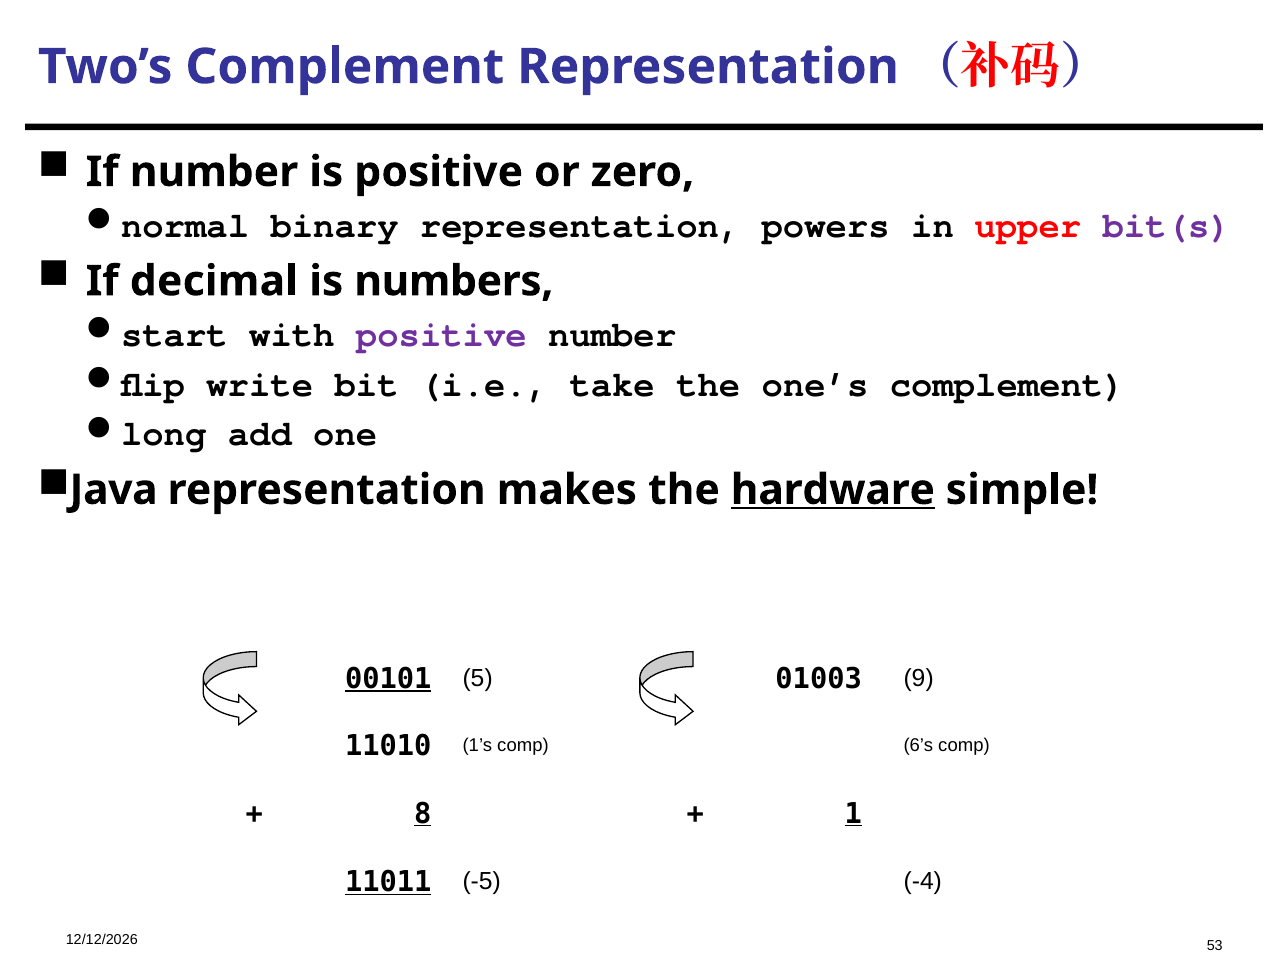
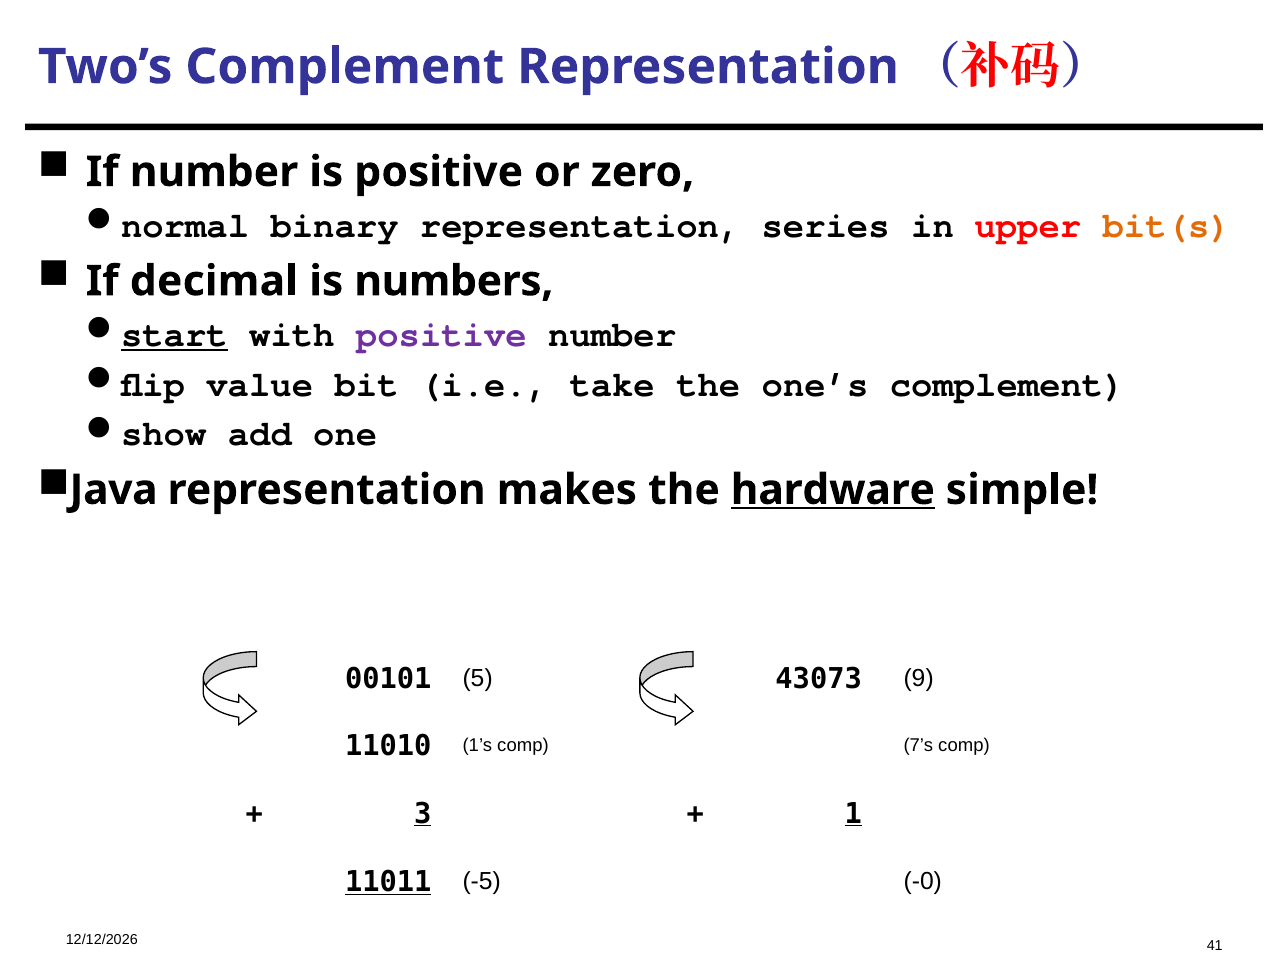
powers: powers -> series
bit(s colour: purple -> orange
start underline: none -> present
write: write -> value
long: long -> show
00101 underline: present -> none
01003: 01003 -> 43073
6’s: 6’s -> 7’s
8: 8 -> 3
-4: -4 -> -0
53: 53 -> 41
